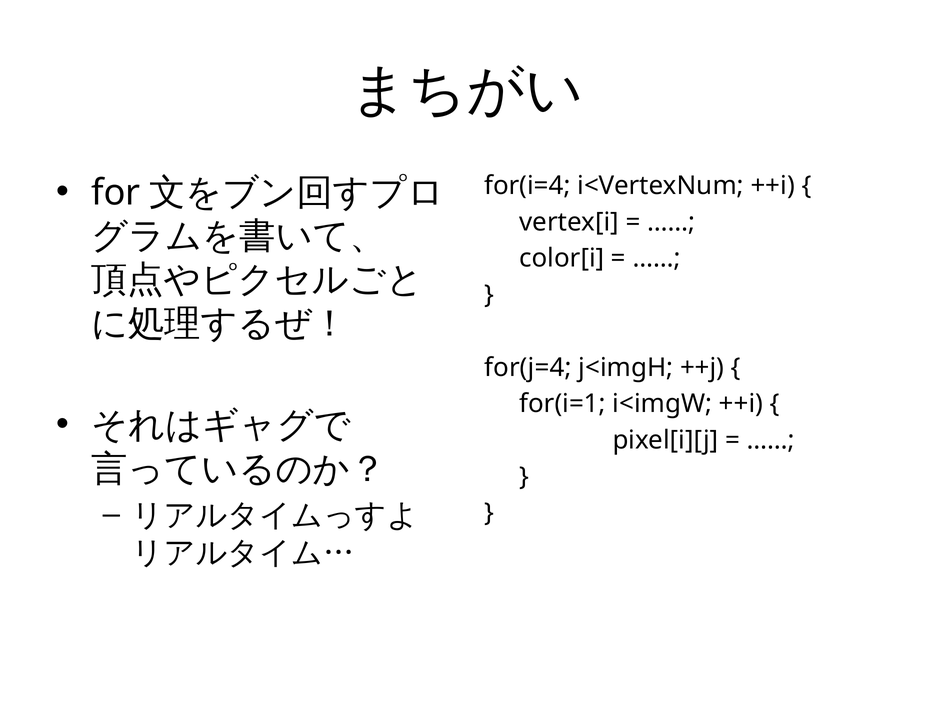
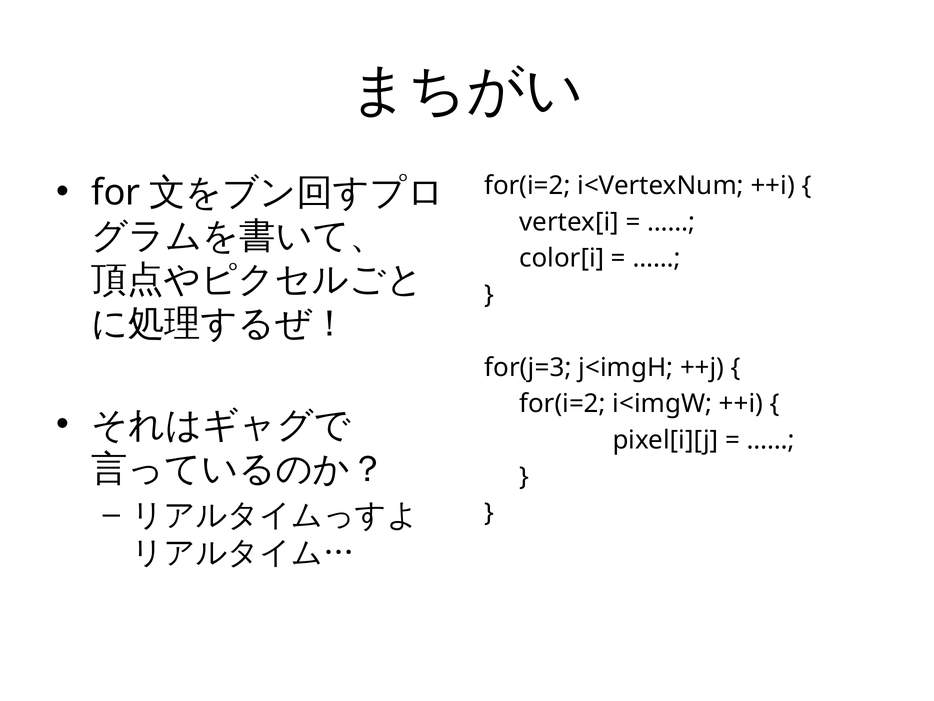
for(i=4 at (527, 186): for(i=4 -> for(i=2
for(j=4: for(j=4 -> for(j=3
for(i=1 at (562, 403): for(i=1 -> for(i=2
